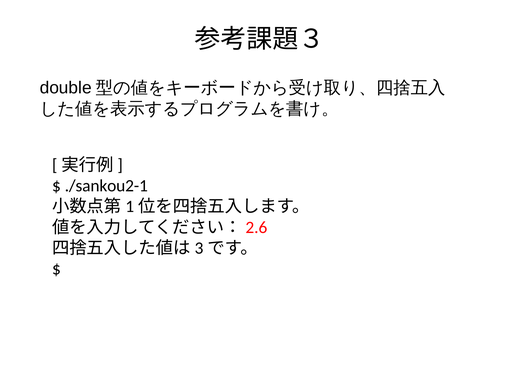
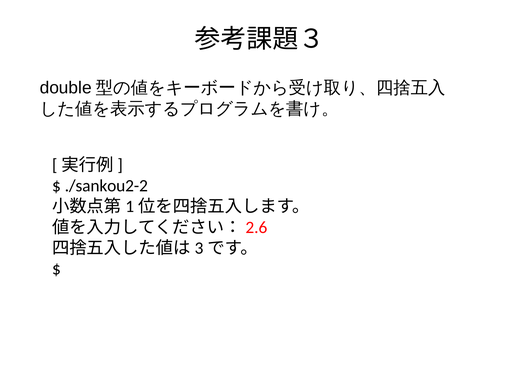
./sankou2-1: ./sankou2-1 -> ./sankou2-2
